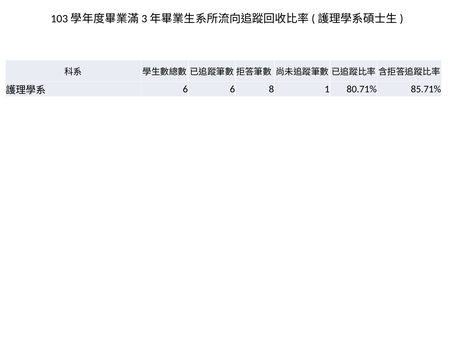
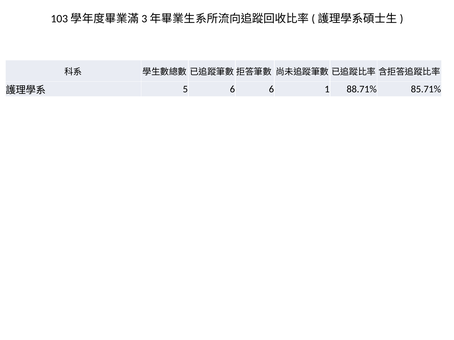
6 at (185, 89): 6 -> 5
6 8: 8 -> 6
80.71%: 80.71% -> 88.71%
